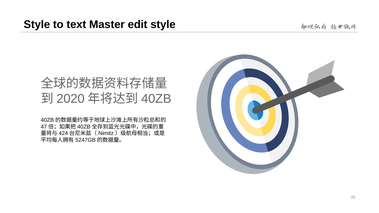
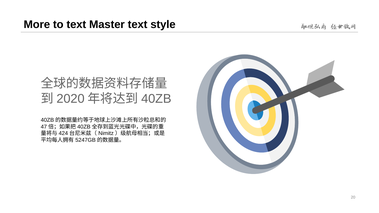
Style at (37, 25): Style -> More
Master edit: edit -> text
